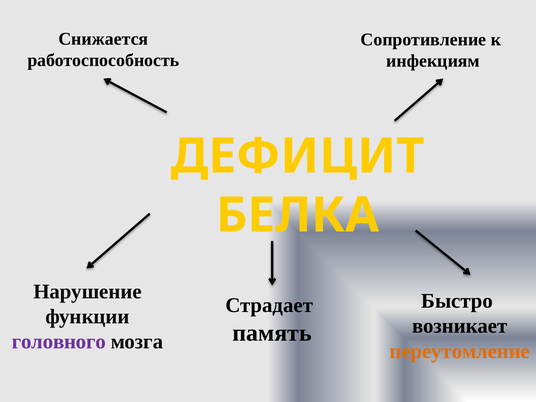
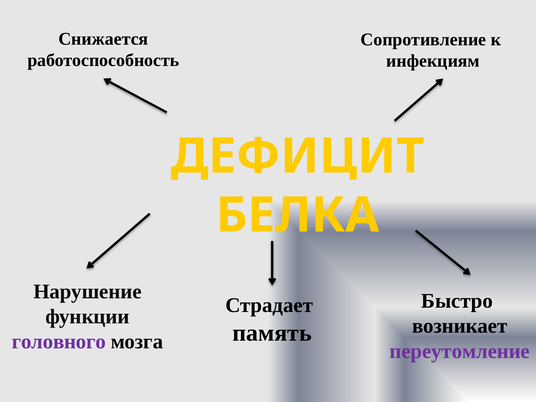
переутомление colour: orange -> purple
